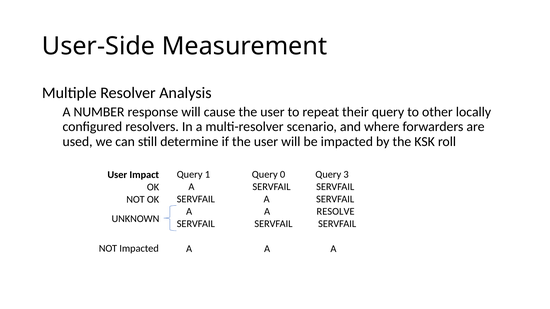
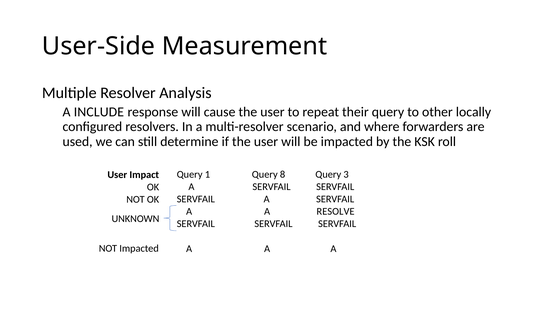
NUMBER: NUMBER -> INCLUDE
0: 0 -> 8
